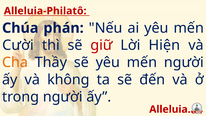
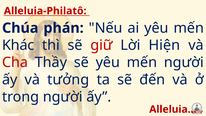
Cười: Cười -> Khác
Cha colour: orange -> red
không: không -> tưởng
